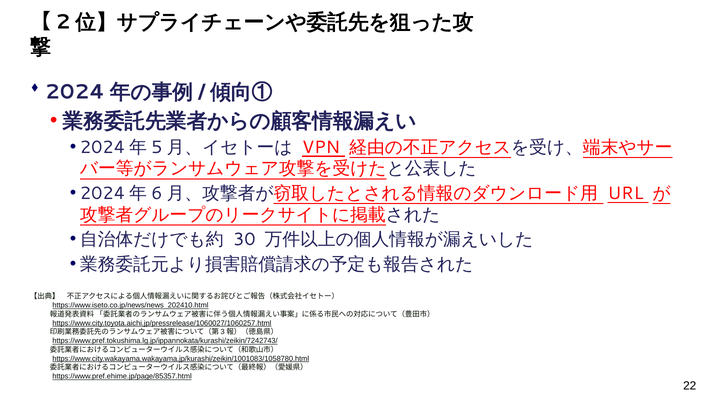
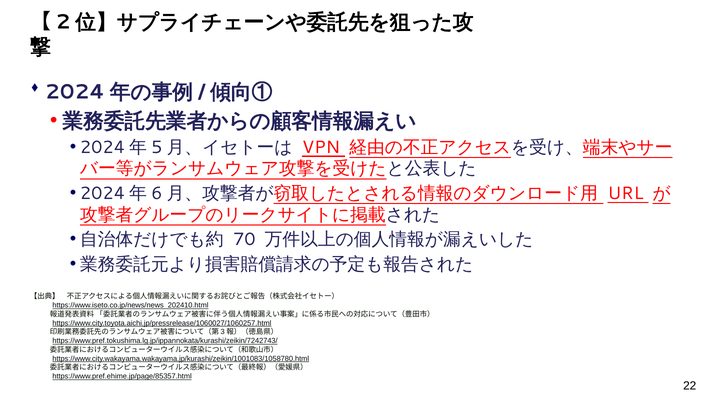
30: 30 -> 70
